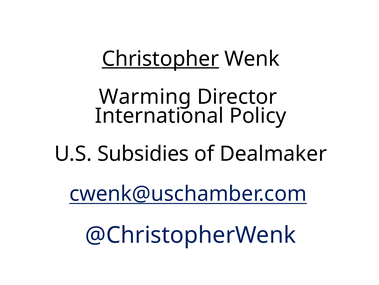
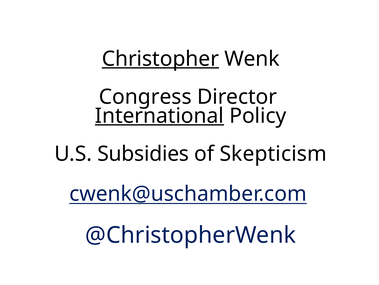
Warming: Warming -> Congress
International underline: none -> present
Dealmaker: Dealmaker -> Skepticism
